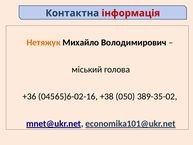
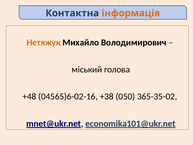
інформація colour: red -> orange
+36: +36 -> +48
389-35-02: 389-35-02 -> 365-35-02
